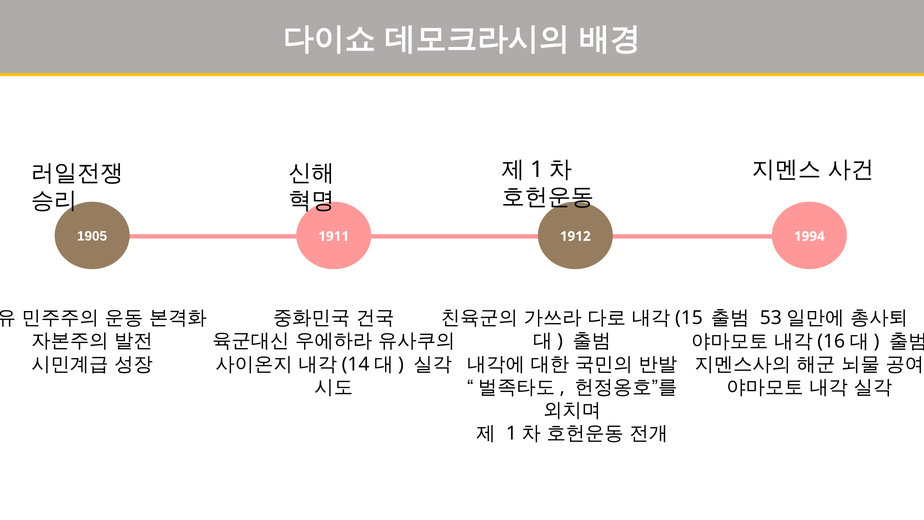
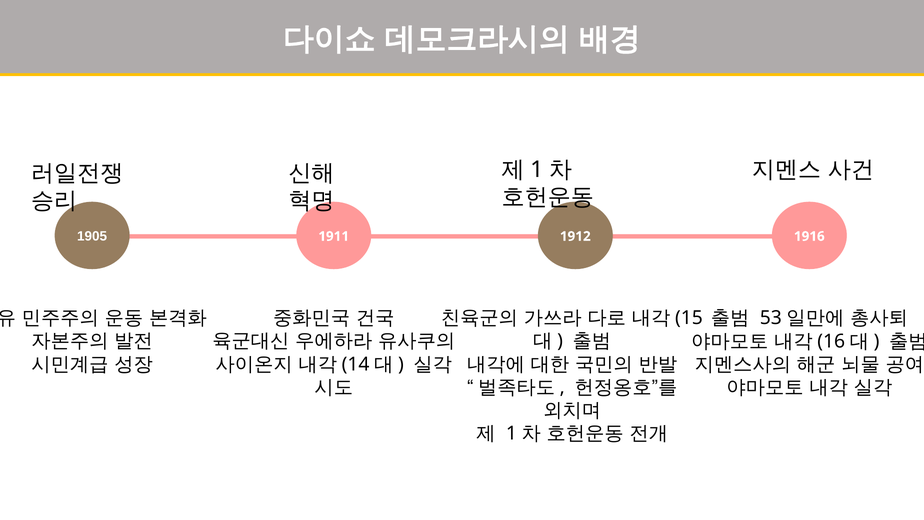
1994: 1994 -> 1916
